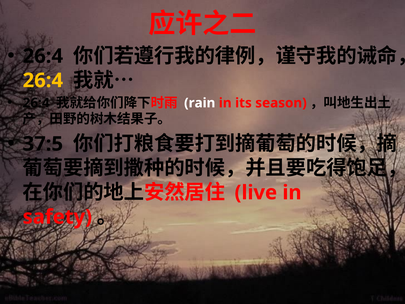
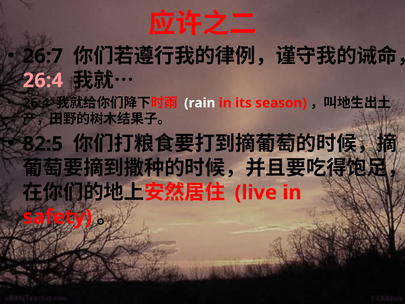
26:4 at (43, 56): 26:4 -> 26:7
26:4 at (43, 80) colour: yellow -> pink
37:5: 37:5 -> 82:5
